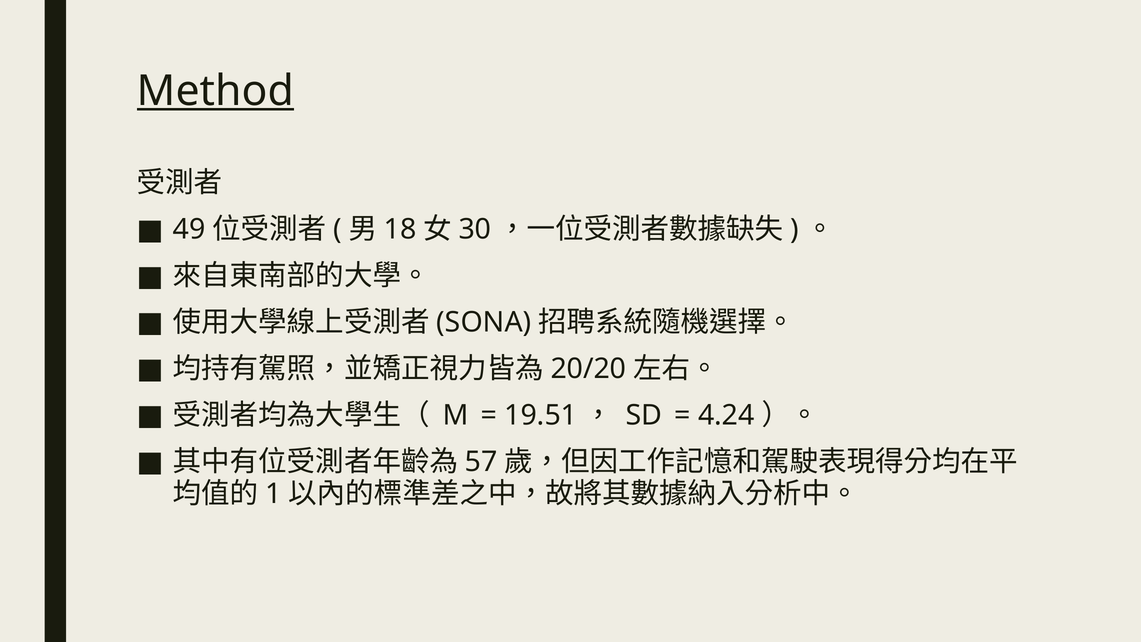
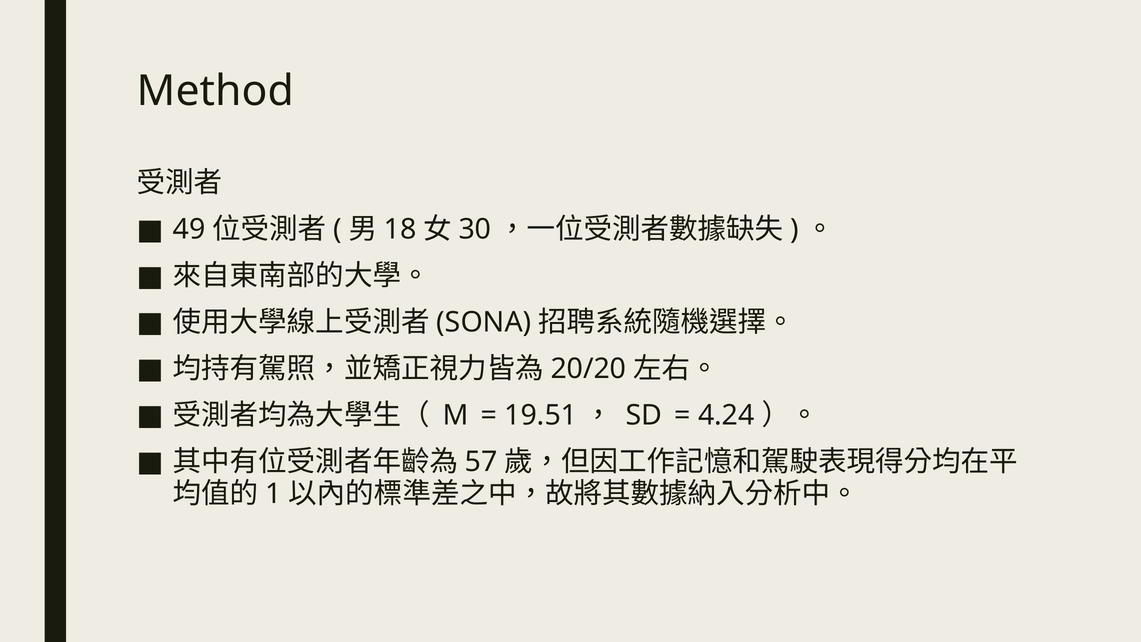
Method underline: present -> none
